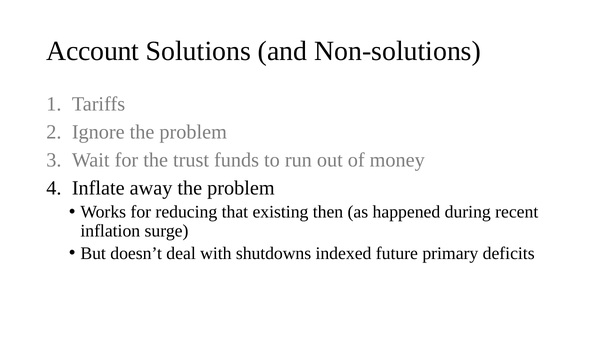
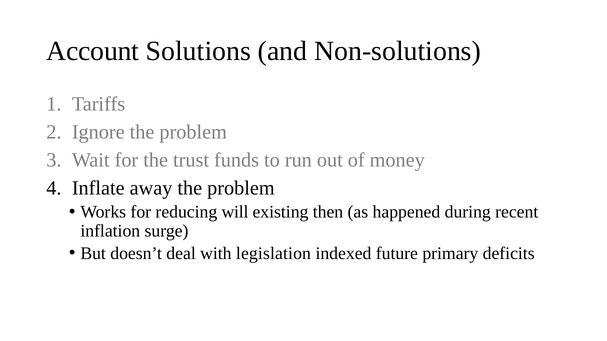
that: that -> will
shutdowns: shutdowns -> legislation
